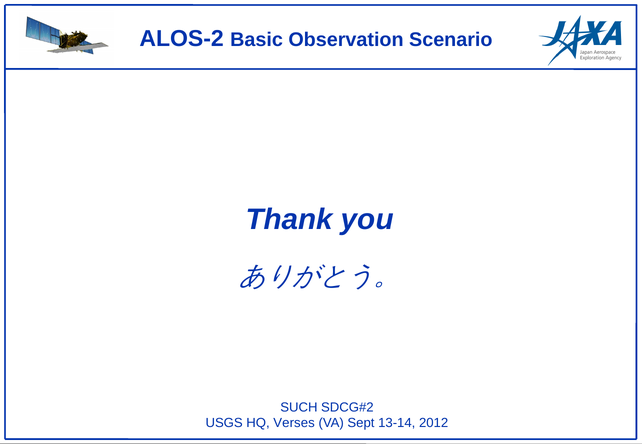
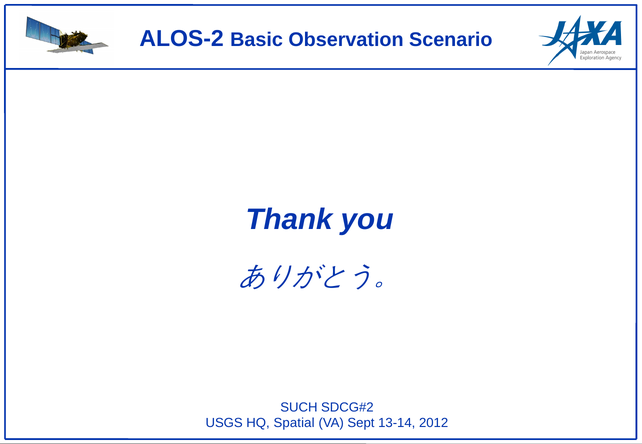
Verses: Verses -> Spatial
